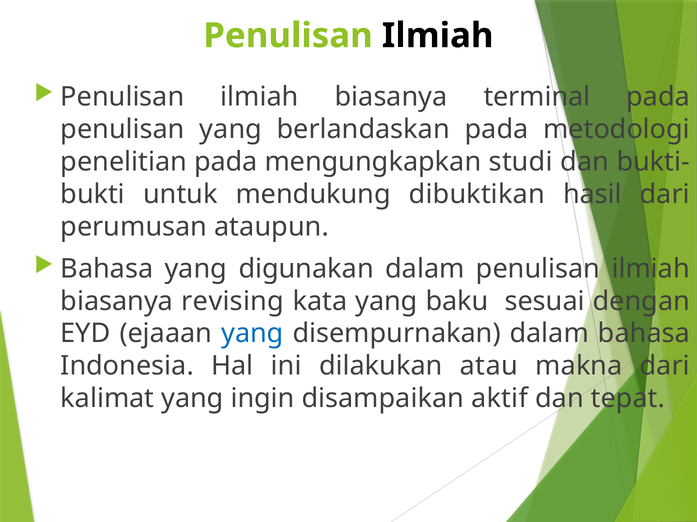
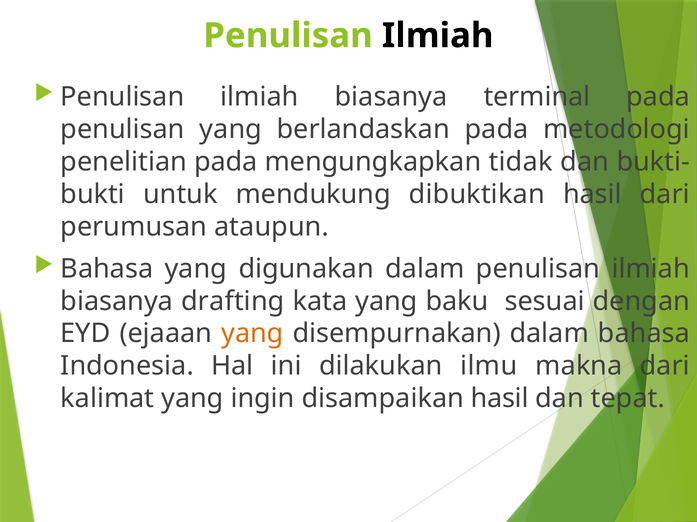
studi: studi -> tidak
revising: revising -> drafting
yang at (252, 334) colour: blue -> orange
atau: atau -> ilmu
disampaikan aktif: aktif -> hasil
